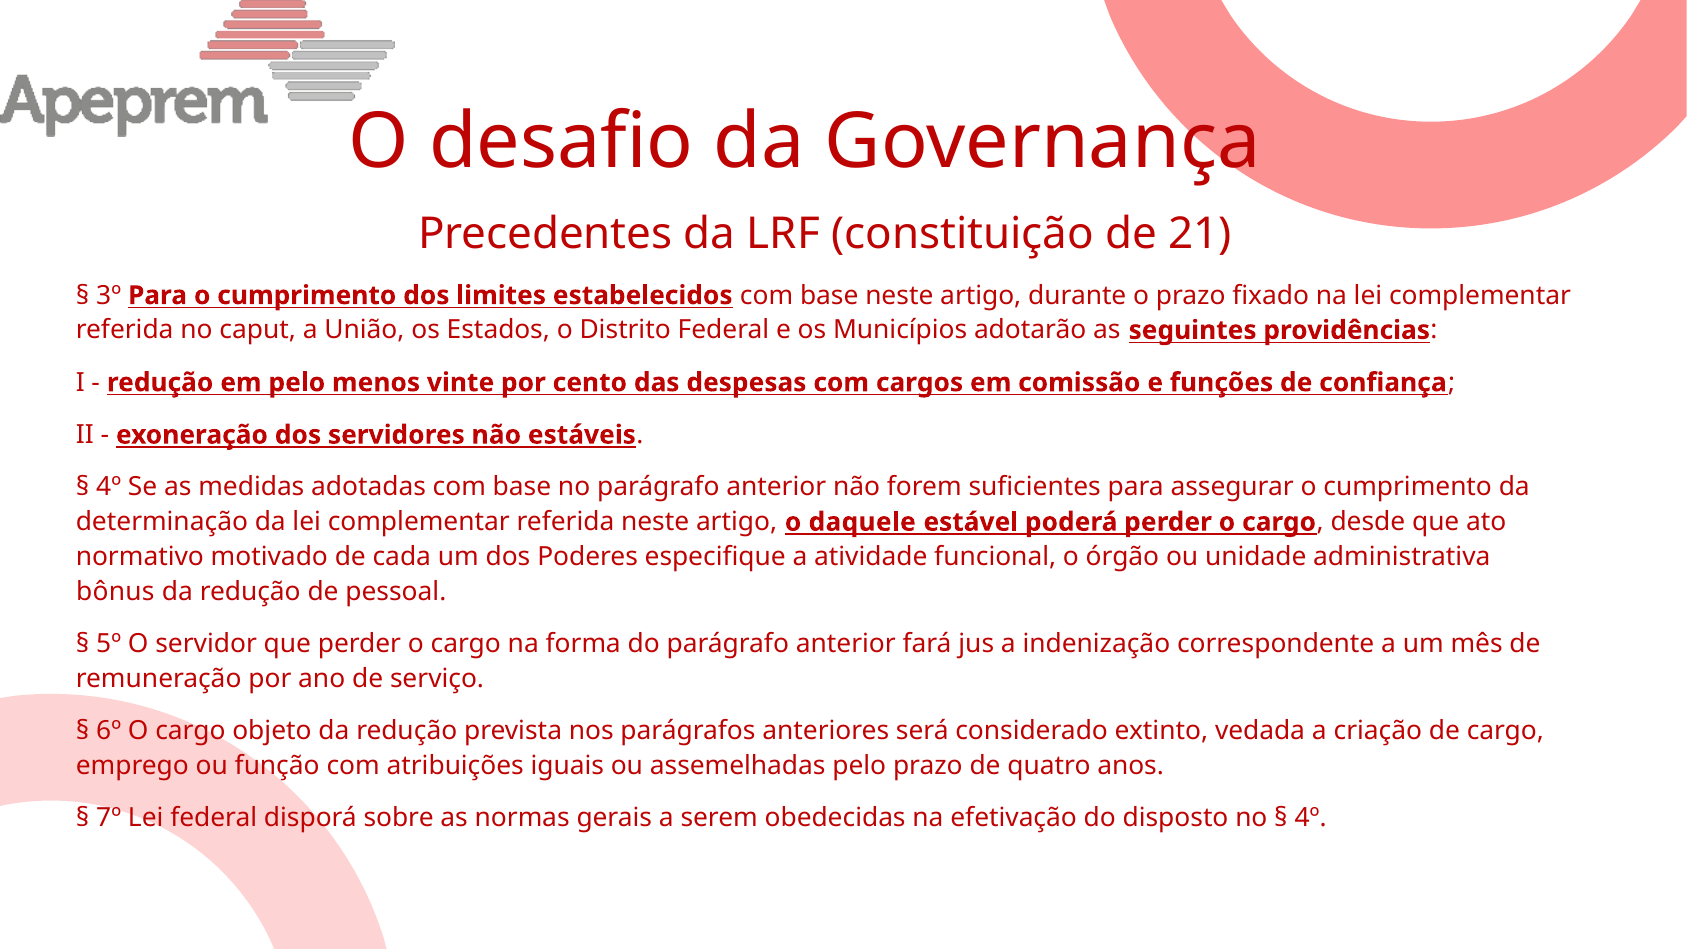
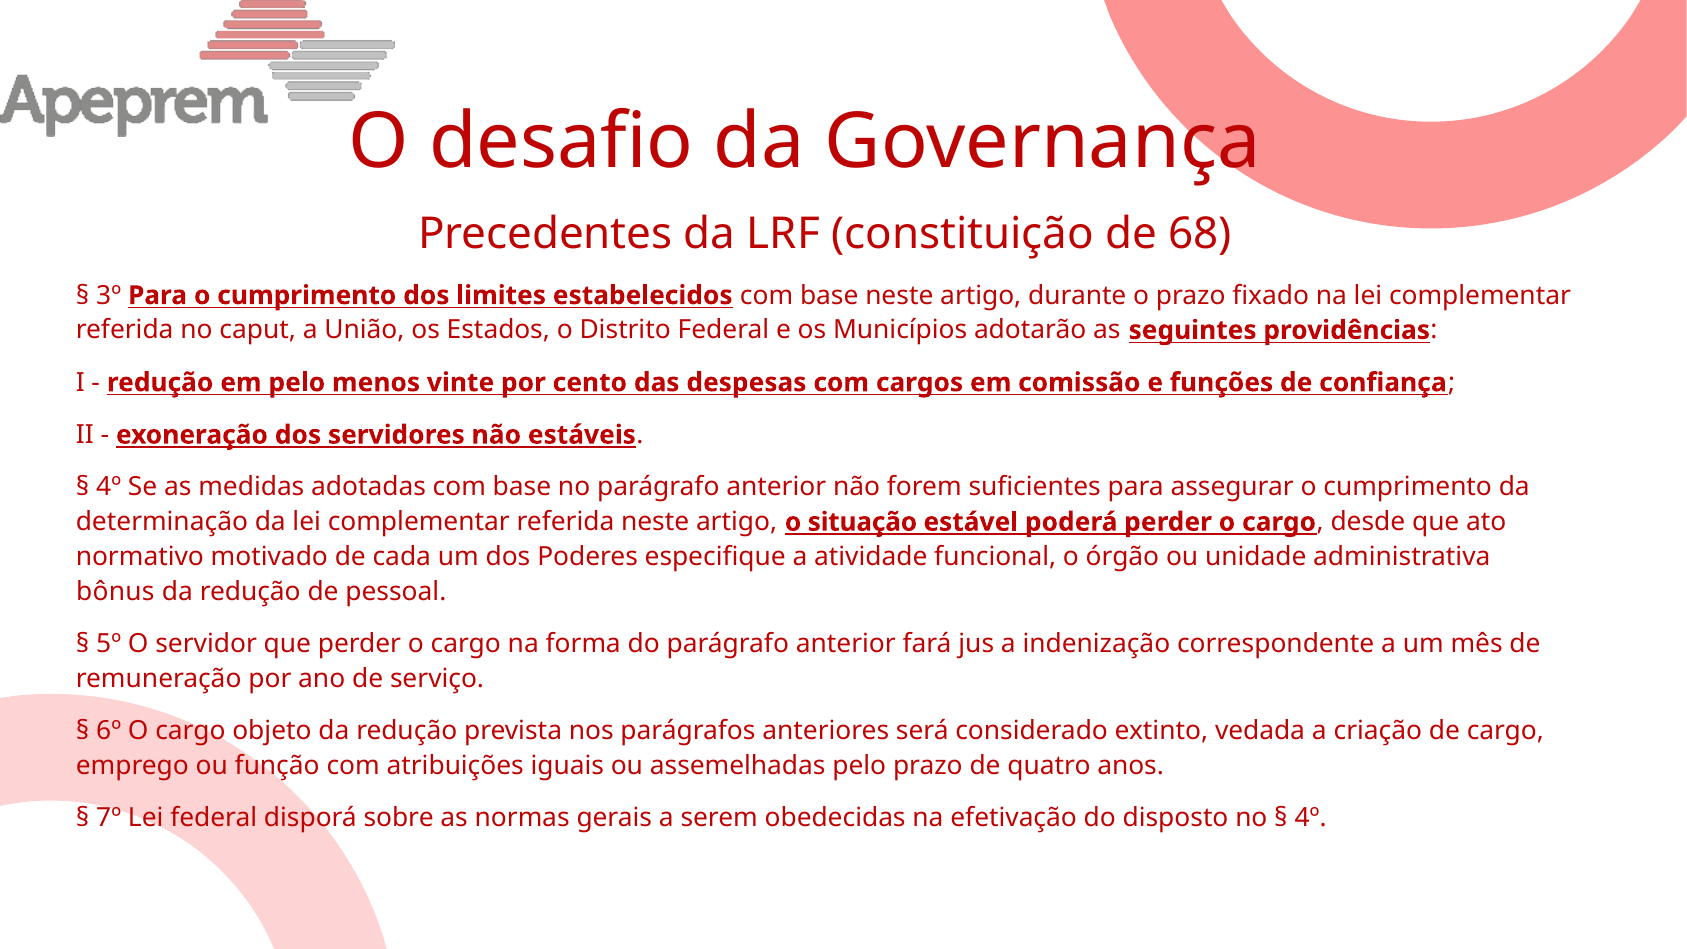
21: 21 -> 68
daquele: daquele -> situação
